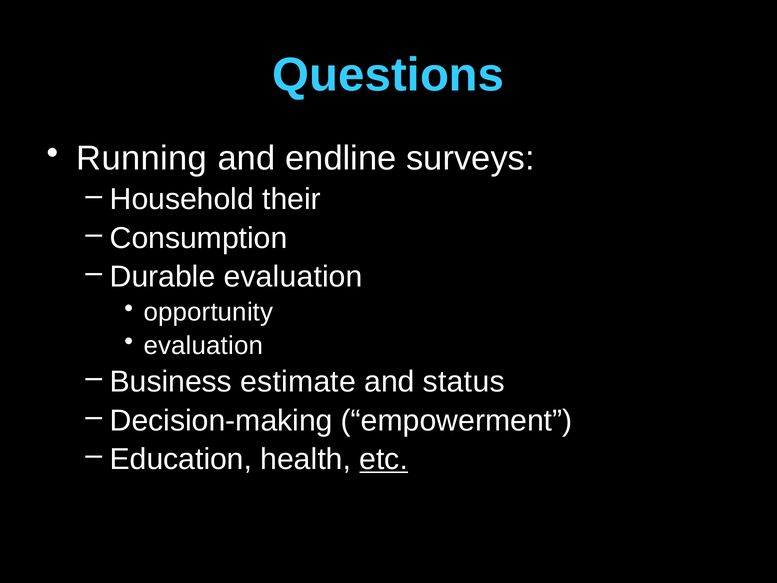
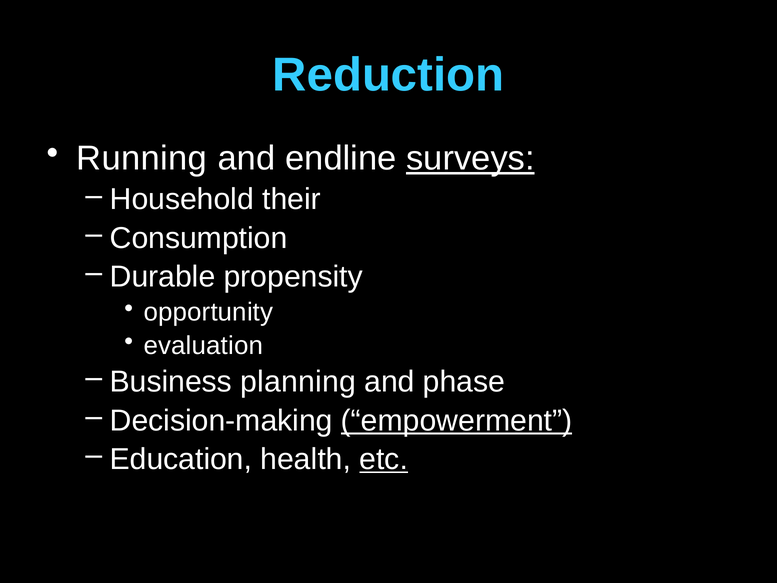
Questions: Questions -> Reduction
surveys underline: none -> present
Durable evaluation: evaluation -> propensity
estimate: estimate -> planning
status: status -> phase
empowerment underline: none -> present
